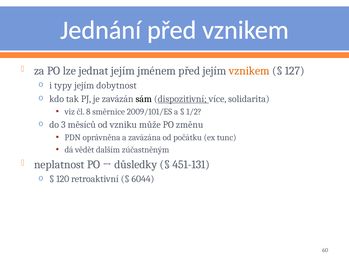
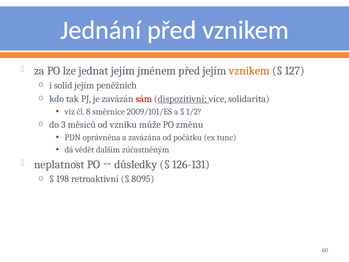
typy: typy -> solid
dobytnost: dobytnost -> peněžních
sám colour: black -> red
451-131: 451-131 -> 126-131
120: 120 -> 198
6044: 6044 -> 8095
